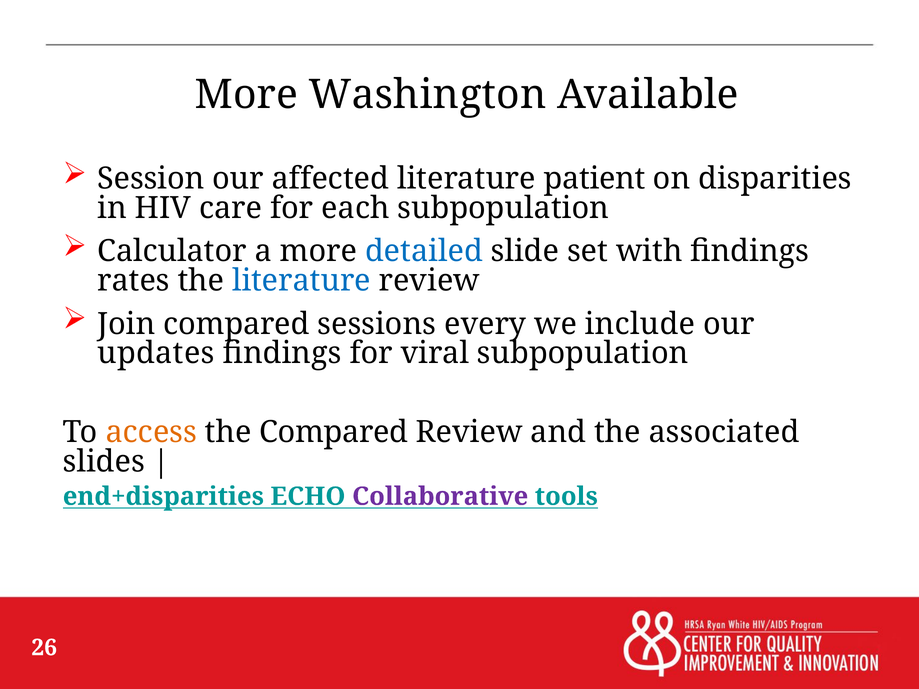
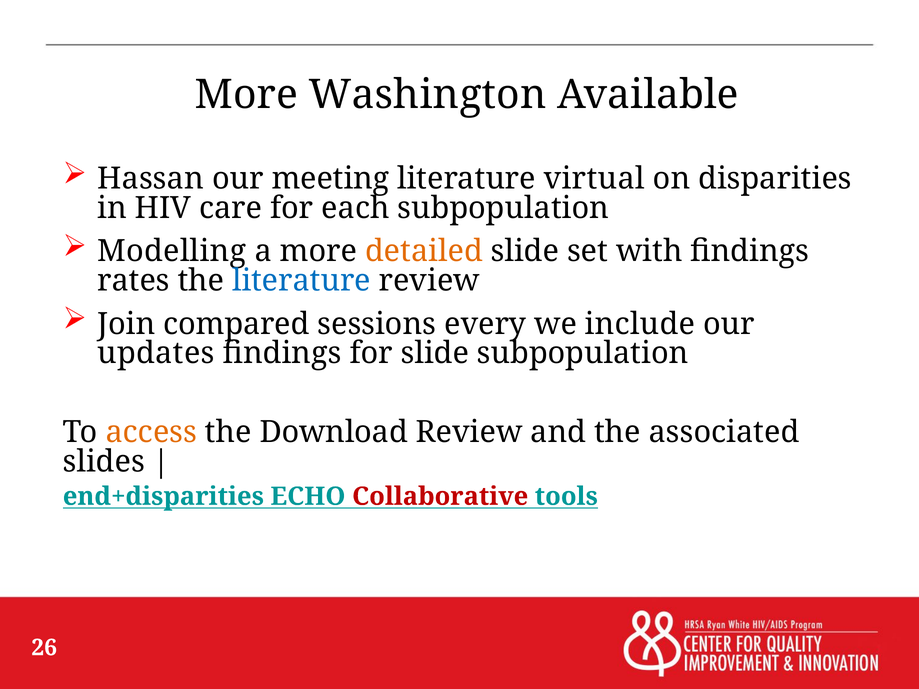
Session: Session -> Hassan
affected: affected -> meeting
patient: patient -> virtual
Calculator: Calculator -> Modelling
detailed colour: blue -> orange
for viral: viral -> slide
the Compared: Compared -> Download
Collaborative colour: purple -> red
